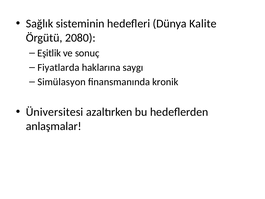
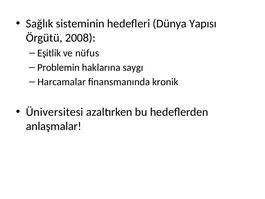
Kalite: Kalite -> Yapısı
2080: 2080 -> 2008
sonuç: sonuç -> nüfus
Fiyatlarda: Fiyatlarda -> Problemin
Simülasyon: Simülasyon -> Harcamalar
